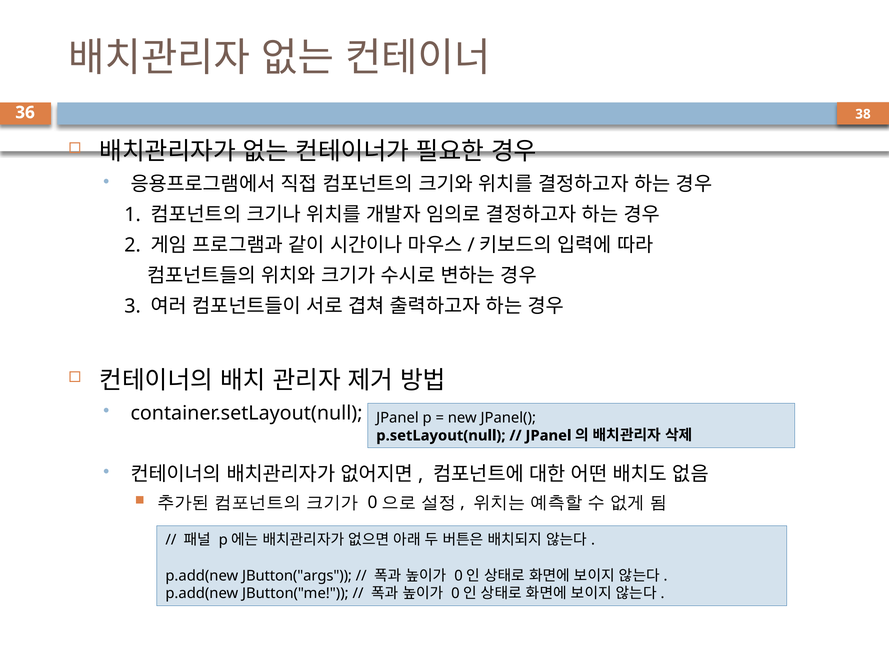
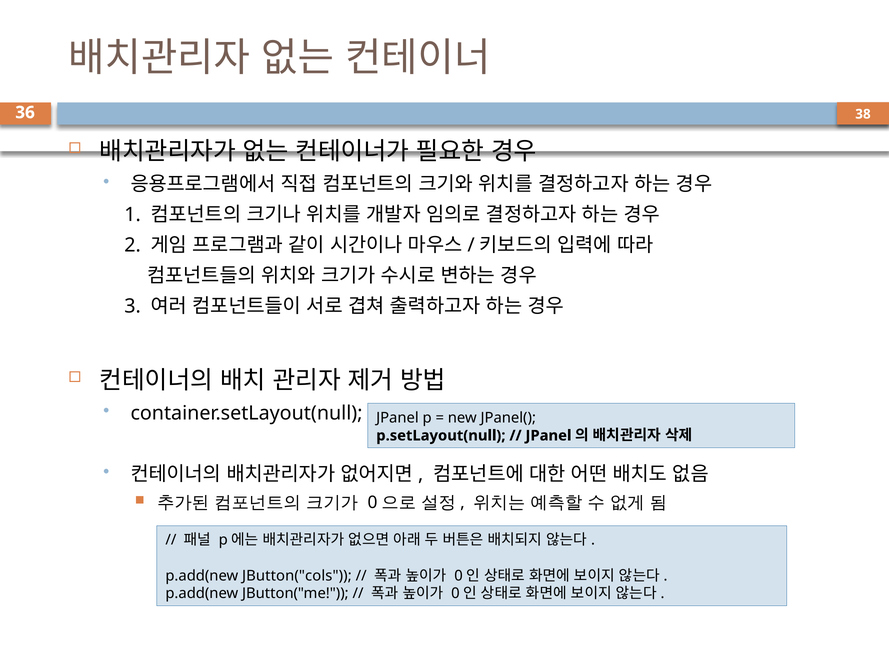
JButton("args: JButton("args -> JButton("cols
